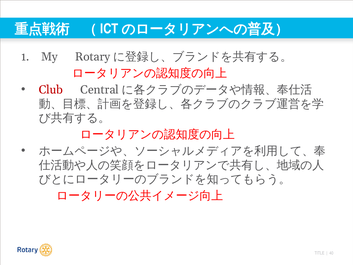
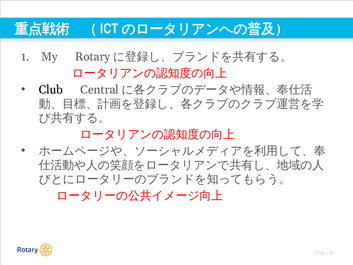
Club colour: red -> black
